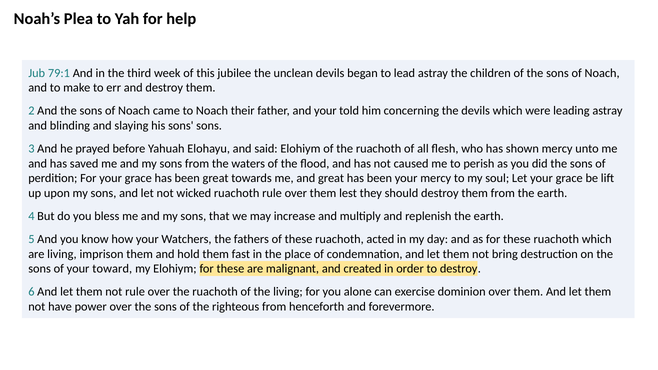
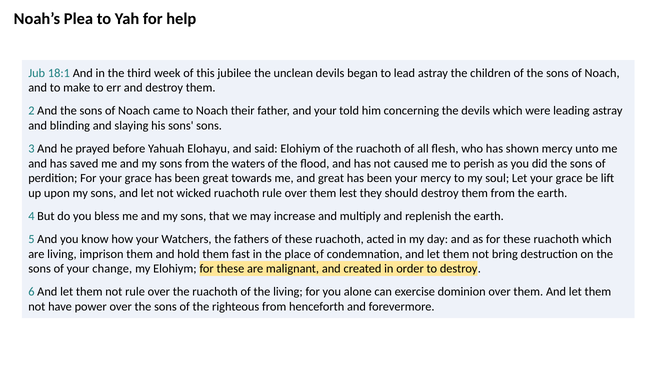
79:1: 79:1 -> 18:1
toward: toward -> change
